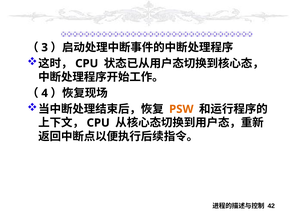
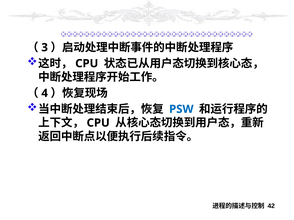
PSW colour: orange -> blue
